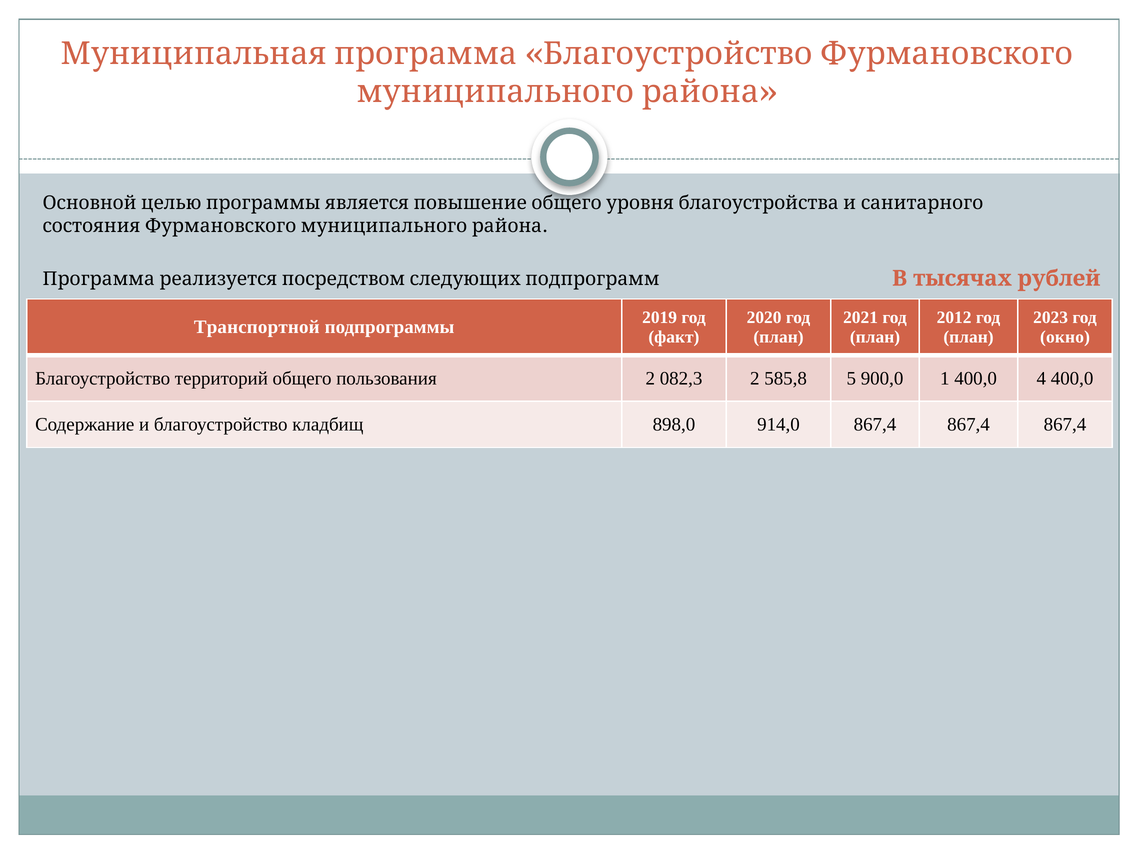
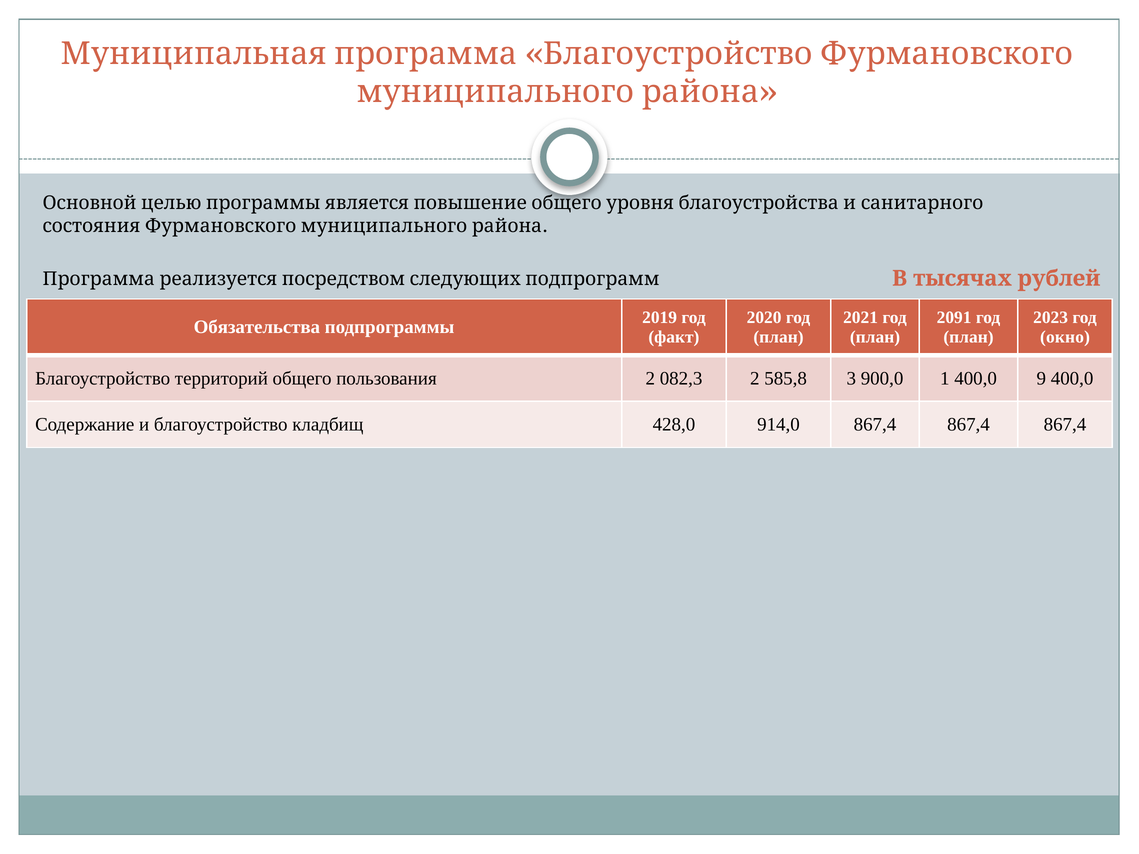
2012: 2012 -> 2091
Транспортной: Транспортной -> Обязательства
5: 5 -> 3
4: 4 -> 9
898,0: 898,0 -> 428,0
